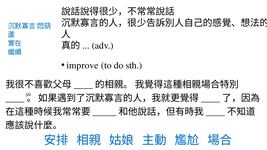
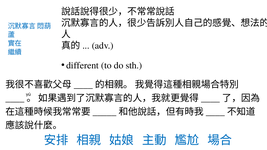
improve: improve -> different
